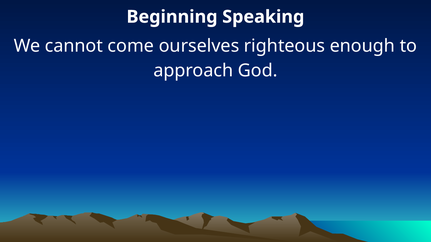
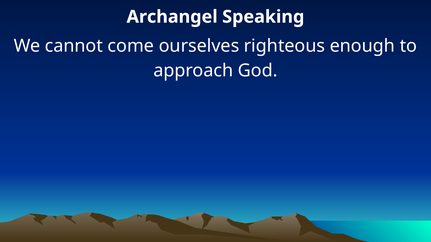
Beginning: Beginning -> Archangel
